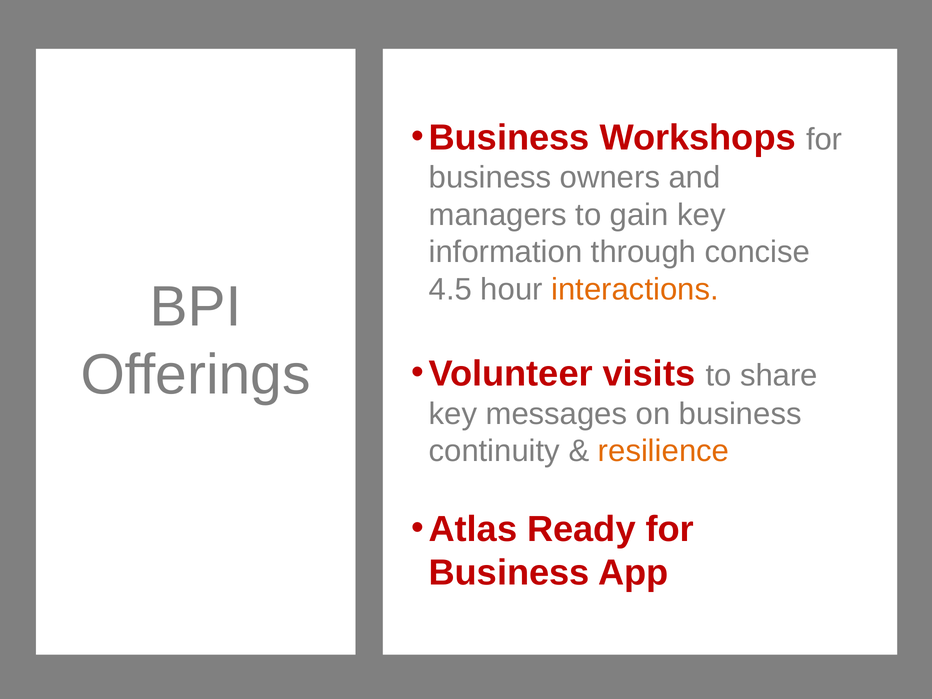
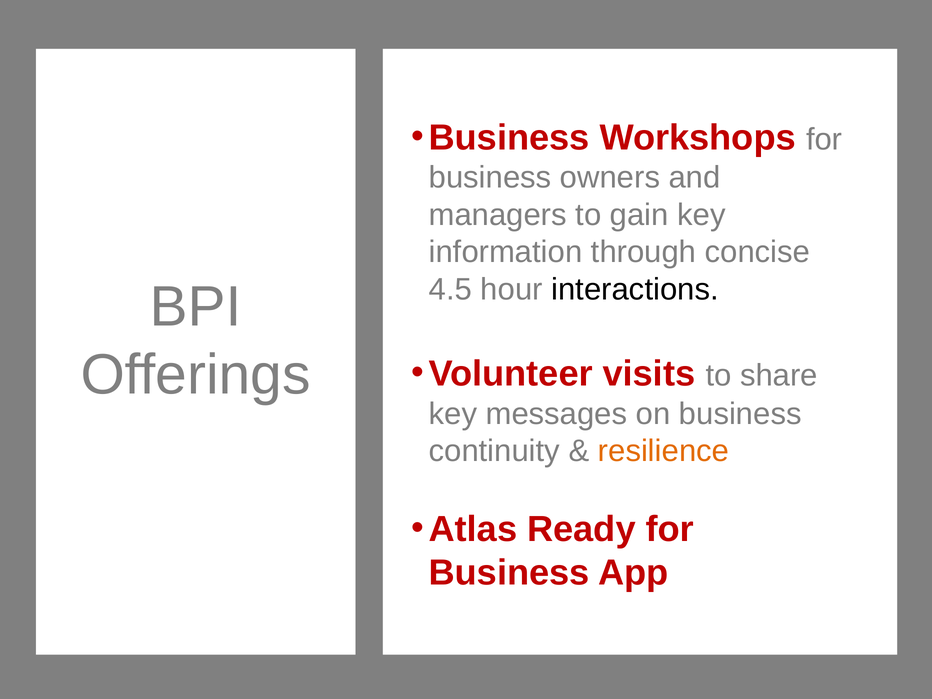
interactions colour: orange -> black
